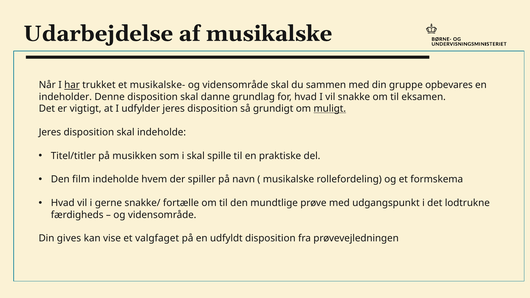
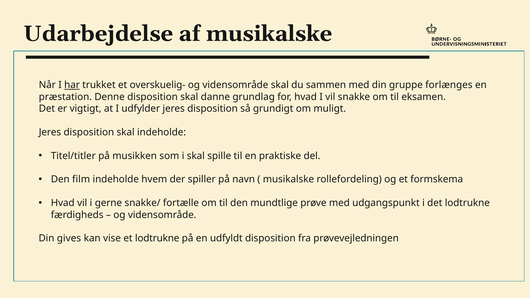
musikalske-: musikalske- -> overskuelig-
opbevares: opbevares -> forlænges
indeholder: indeholder -> præstation
muligt underline: present -> none
et valgfaget: valgfaget -> lodtrukne
